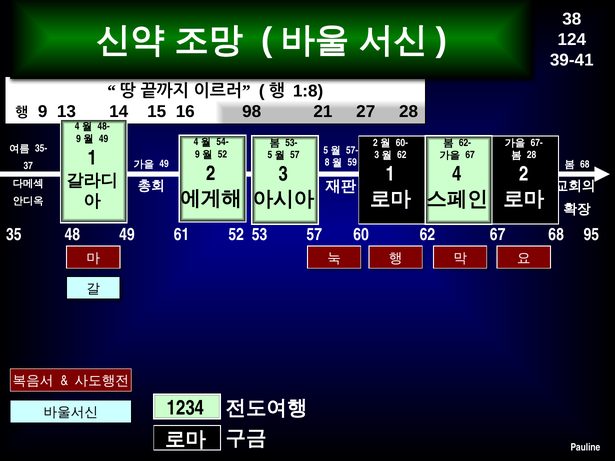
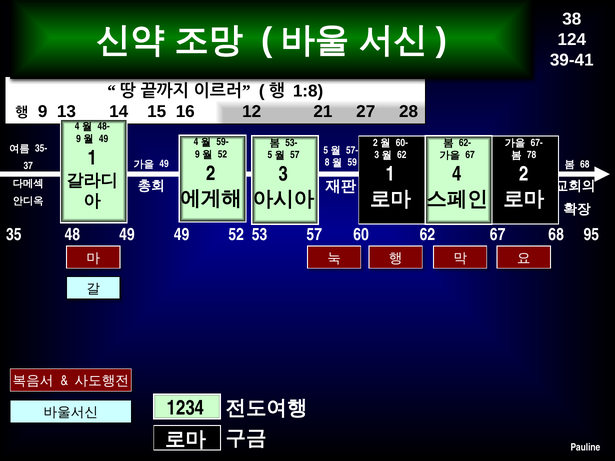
98: 98 -> 12
54-: 54- -> 59-
28 at (532, 155): 28 -> 78
49 61: 61 -> 49
